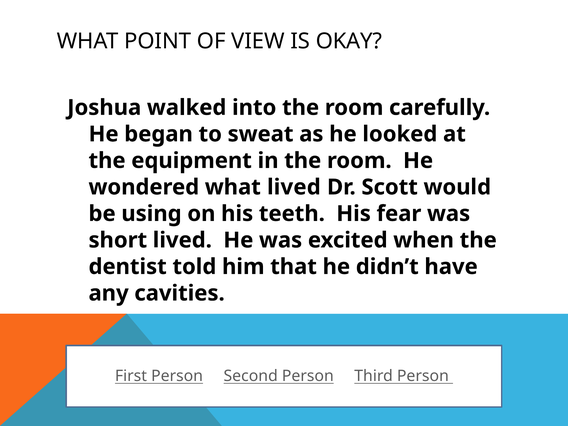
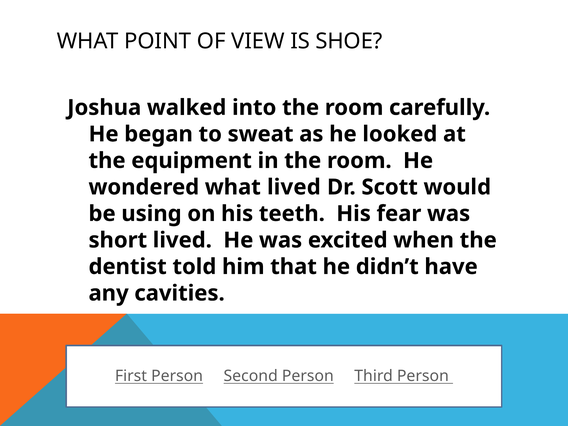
OKAY: OKAY -> SHOE
